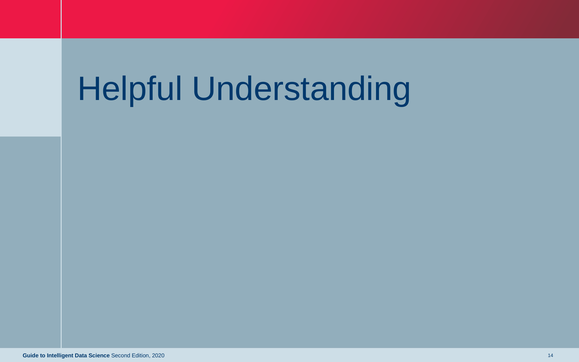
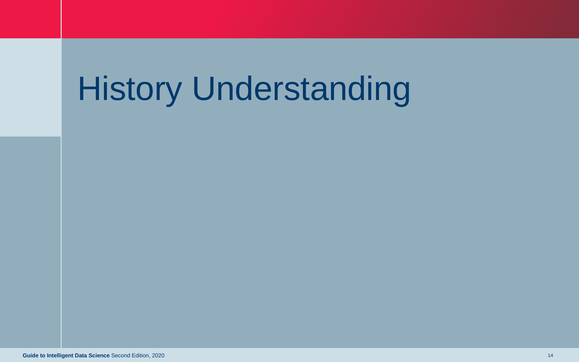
Helpful: Helpful -> History
